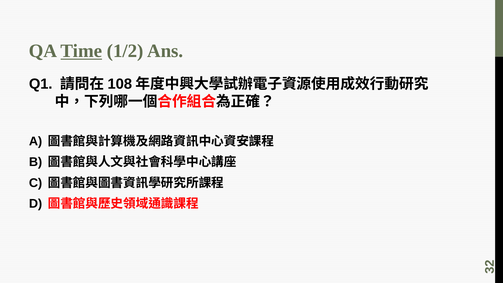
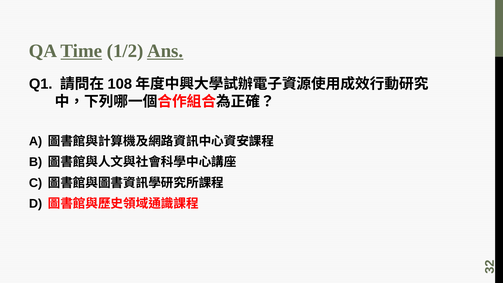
Ans underline: none -> present
